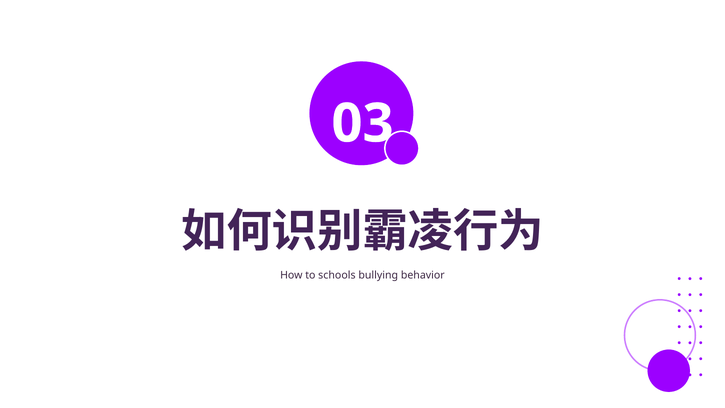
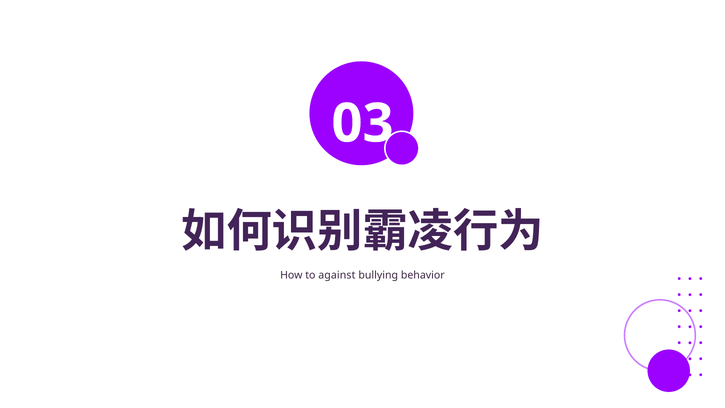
schools: schools -> against
